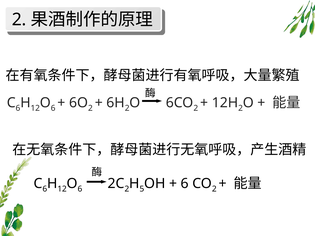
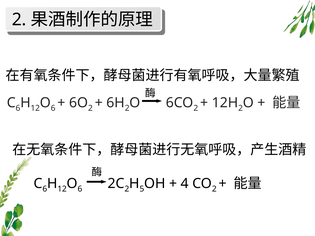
6 at (185, 184): 6 -> 4
